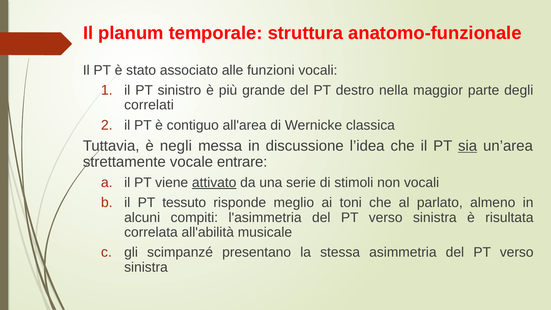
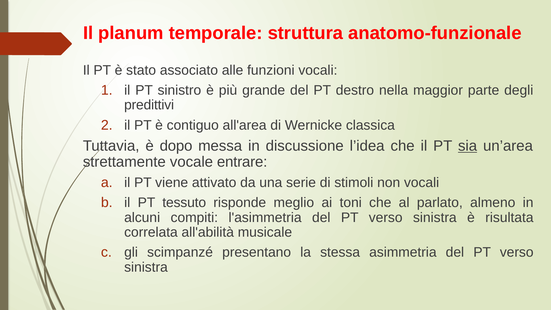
correlati: correlati -> predittivi
negli: negli -> dopo
attivato underline: present -> none
